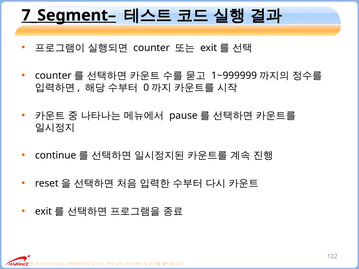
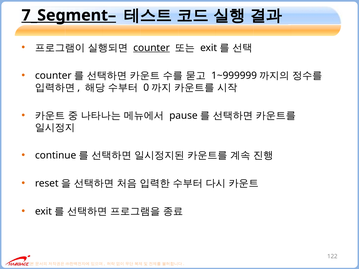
counter underline: none -> present
